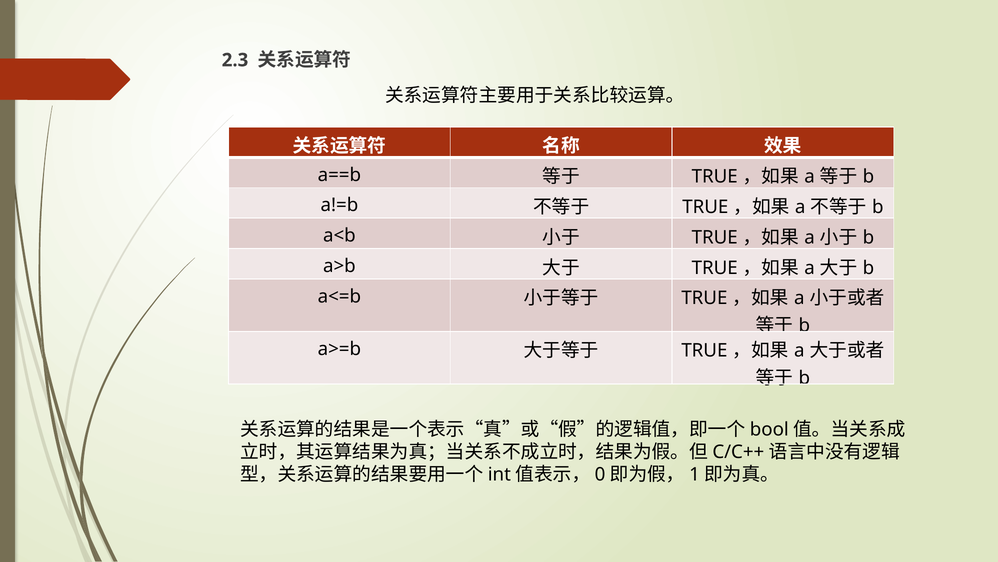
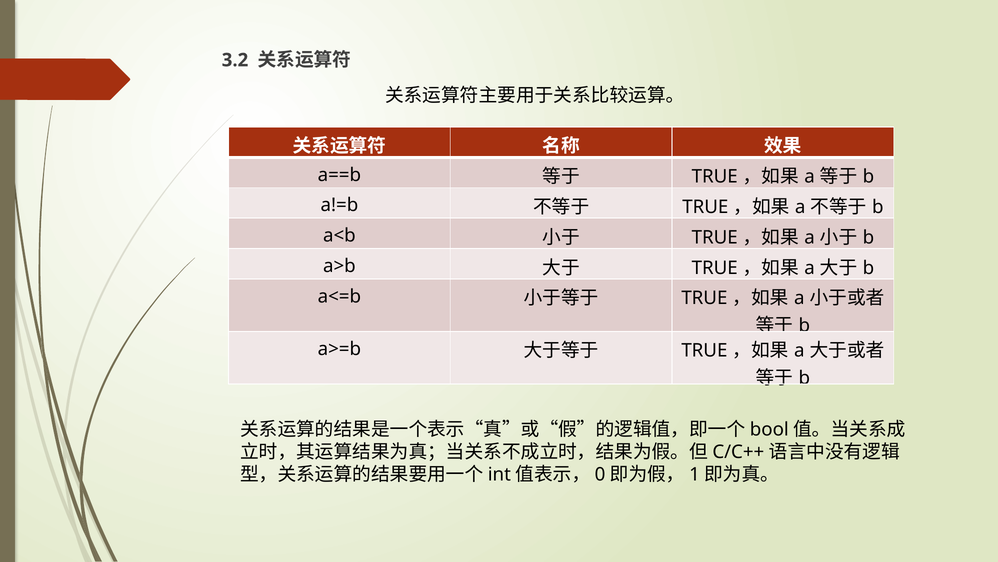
2.3: 2.3 -> 3.2
